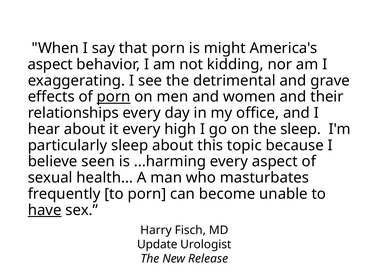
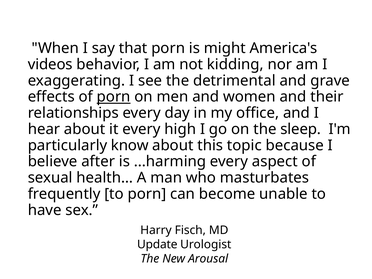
aspect at (50, 64): aspect -> videos
particularly sleep: sleep -> know
seen: seen -> after
have underline: present -> none
Release: Release -> Arousal
